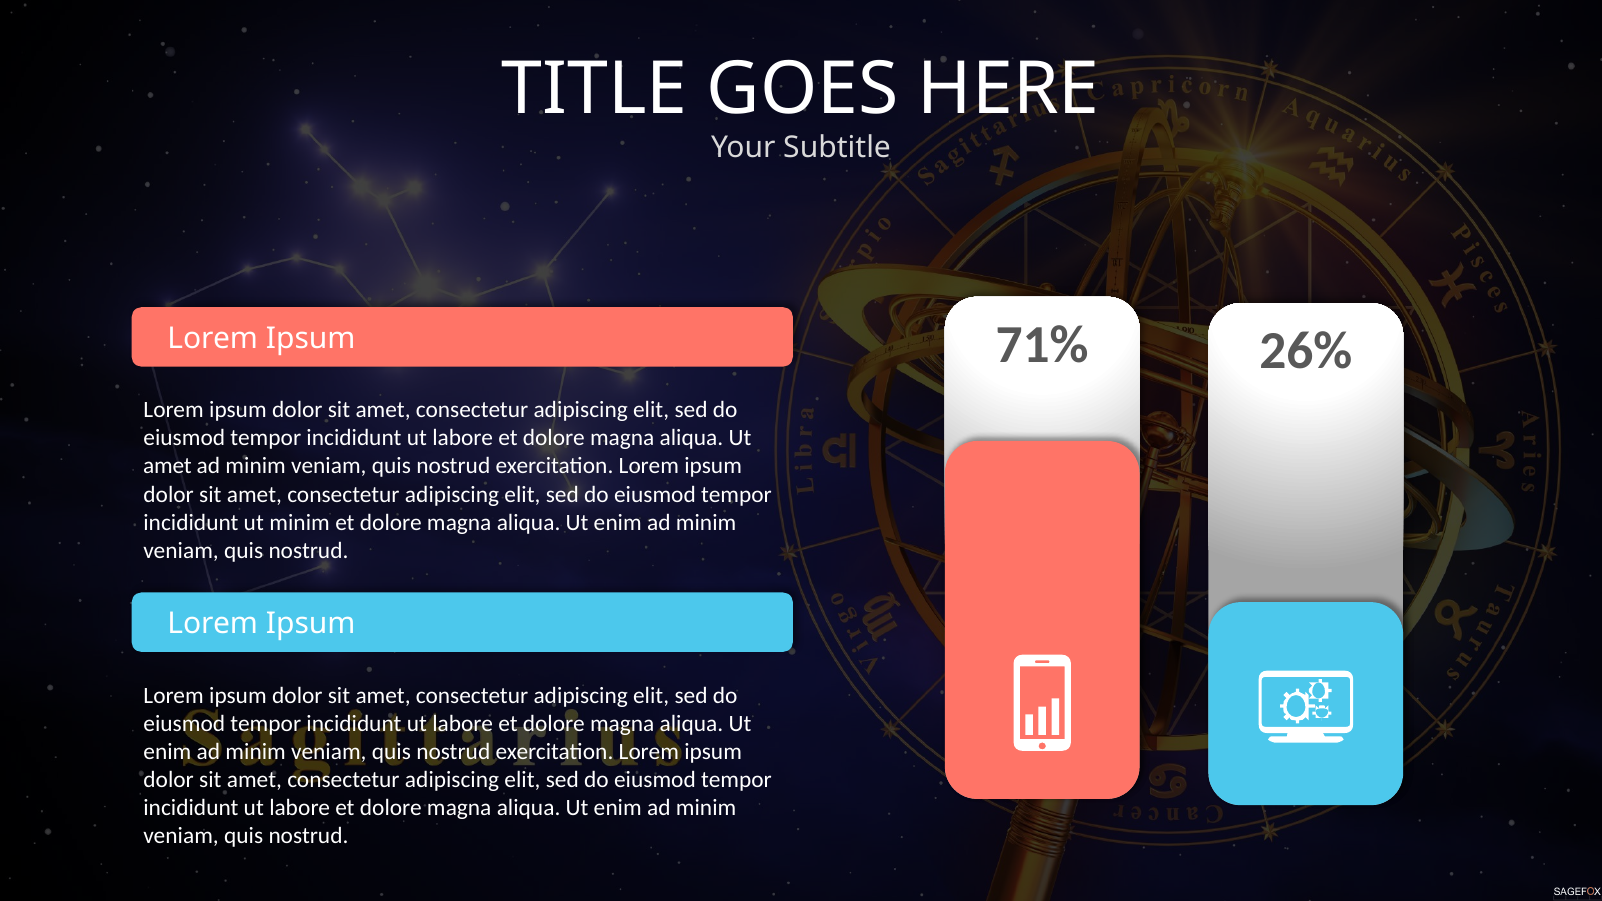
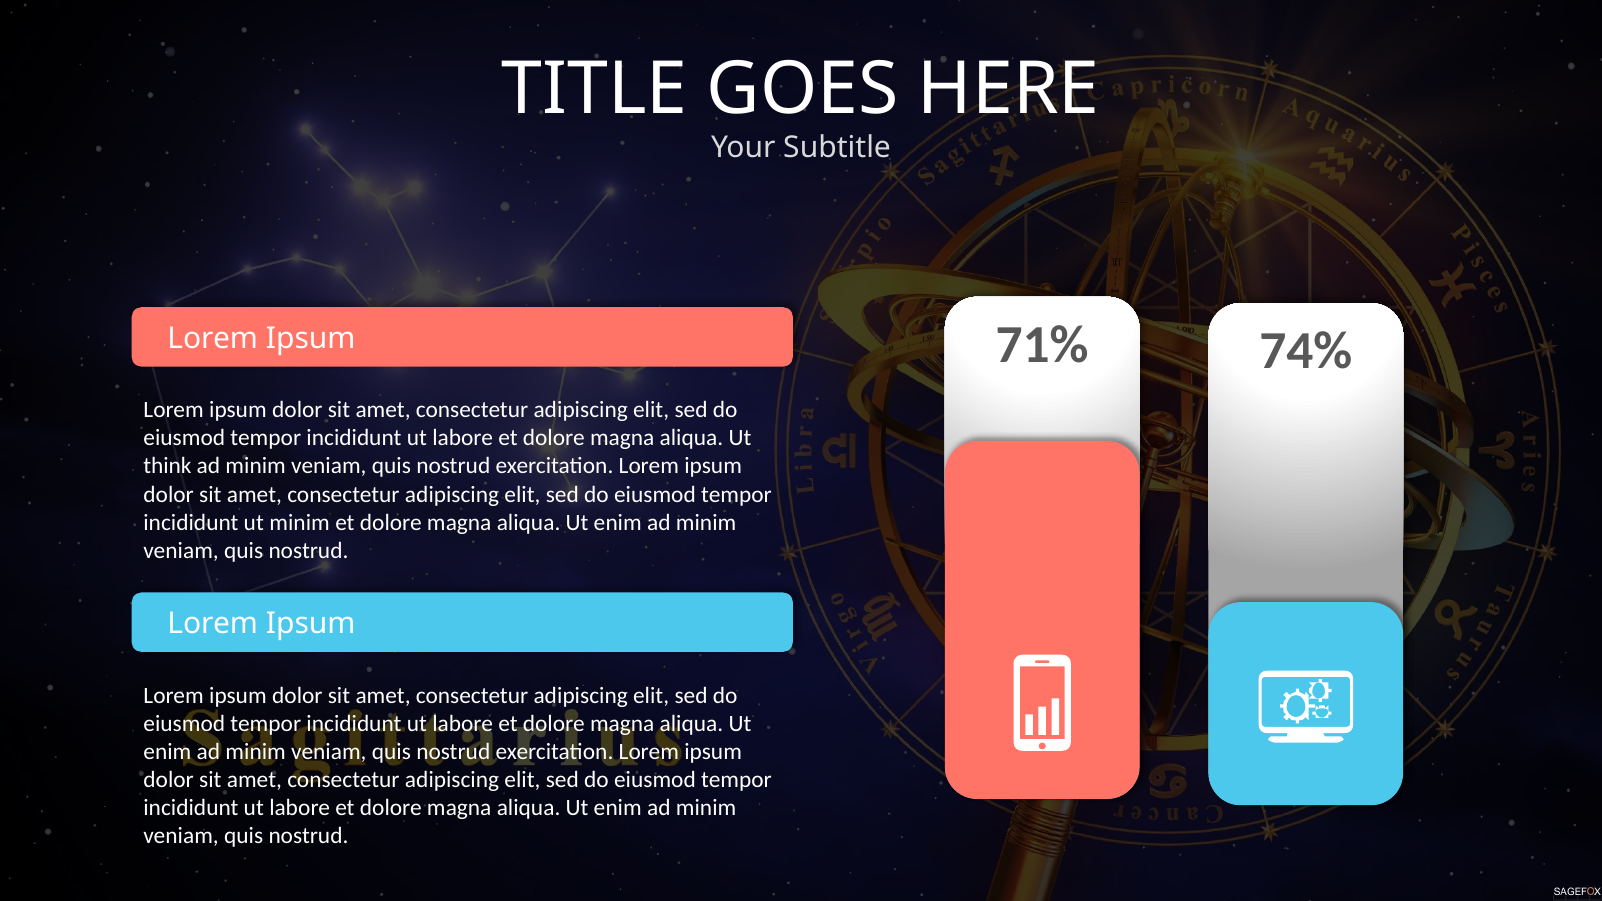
26%: 26% -> 74%
amet at (168, 466): amet -> think
